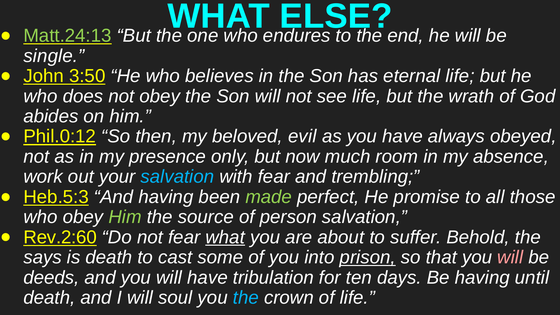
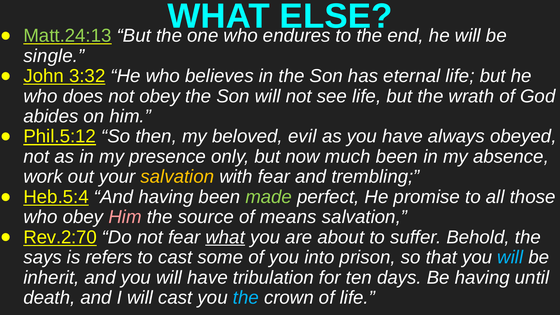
3:50: 3:50 -> 3:32
Phil.0:12: Phil.0:12 -> Phil.5:12
much room: room -> been
salvation at (177, 177) colour: light blue -> yellow
Heb.5:3: Heb.5:3 -> Heb.5:4
Him at (125, 217) colour: light green -> pink
person: person -> means
Rev.2:60: Rev.2:60 -> Rev.2:70
is death: death -> refers
prison underline: present -> none
will at (510, 257) colour: pink -> light blue
deeds: deeds -> inherit
will soul: soul -> cast
